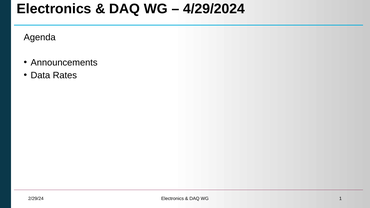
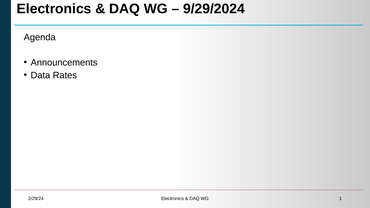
4/29/2024: 4/29/2024 -> 9/29/2024
